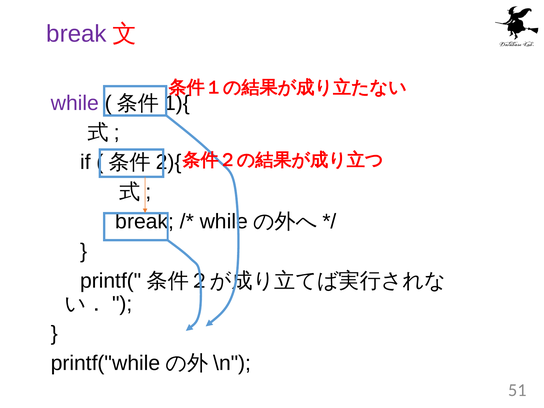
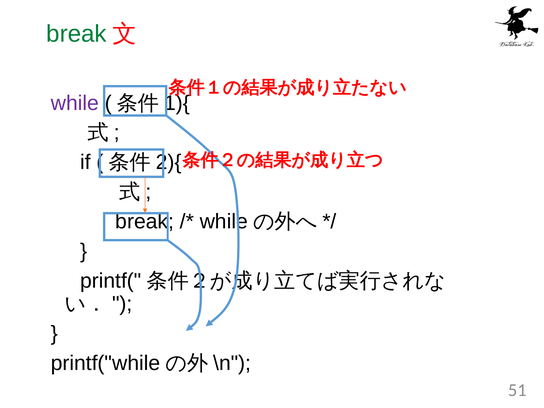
break at (76, 34) colour: purple -> green
